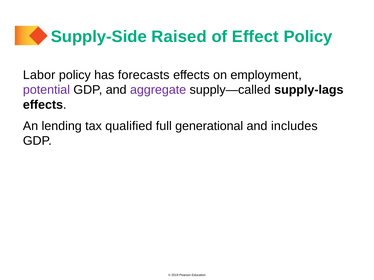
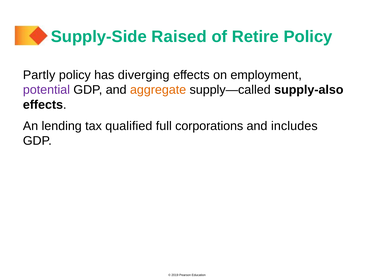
Effect: Effect -> Retire
Labor: Labor -> Partly
forecasts: forecasts -> diverging
aggregate colour: purple -> orange
supply-lags: supply-lags -> supply-also
generational: generational -> corporations
